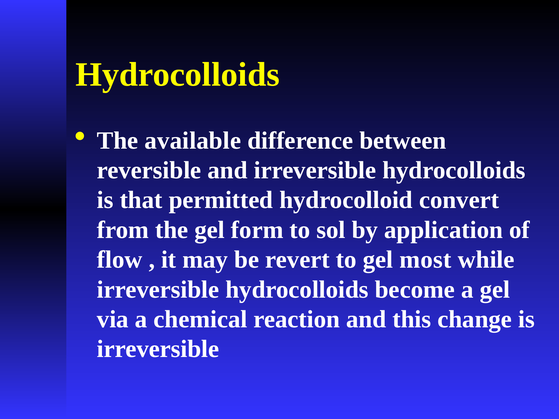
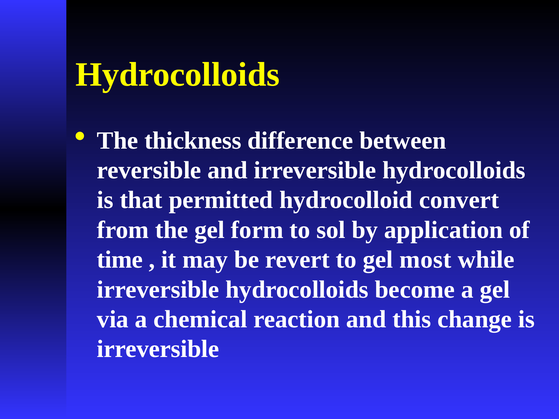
available: available -> thickness
flow: flow -> time
